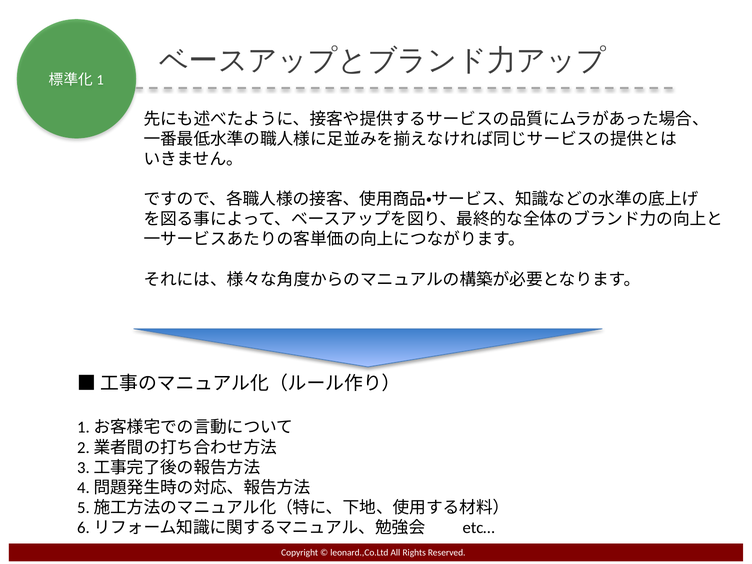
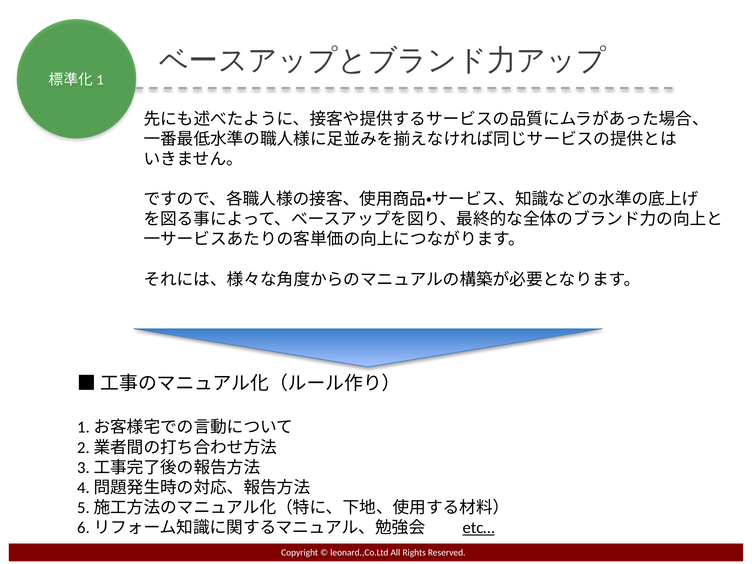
etc… underline: none -> present
